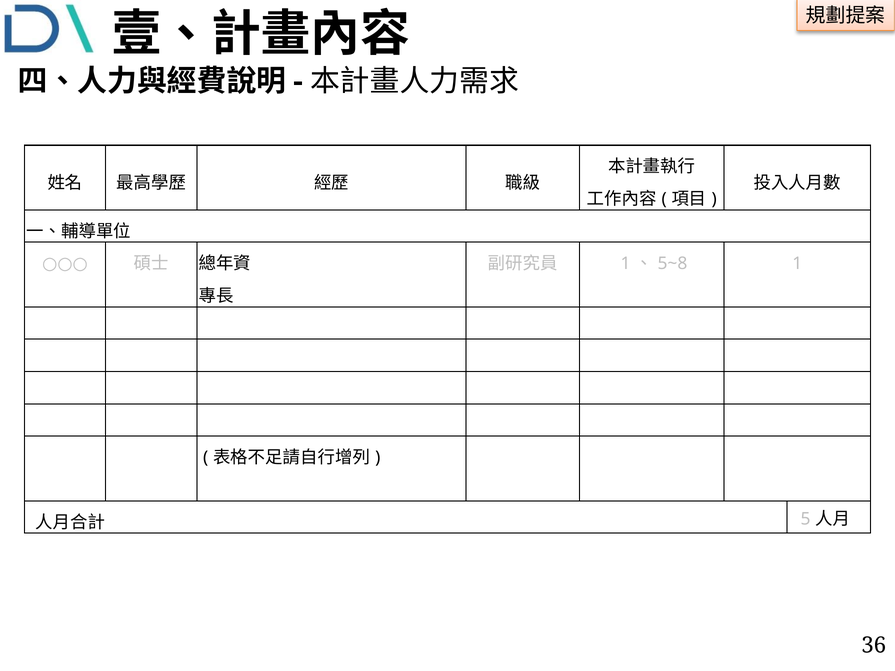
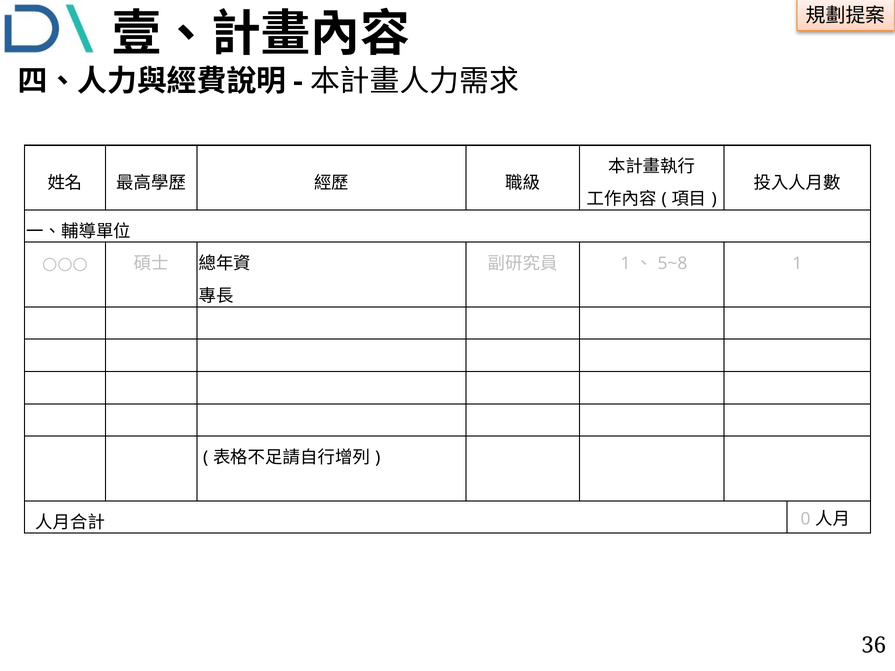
5: 5 -> 0
